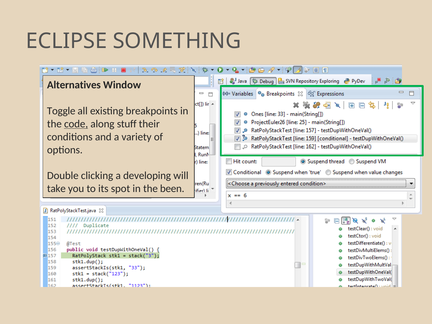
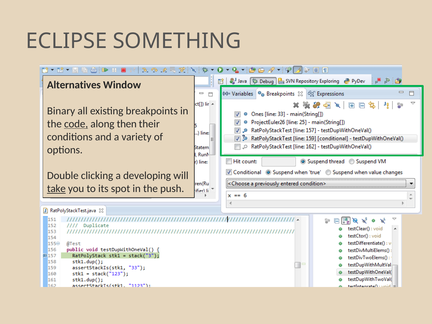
Toggle: Toggle -> Binary
stuff: stuff -> then
take underline: none -> present
been: been -> push
